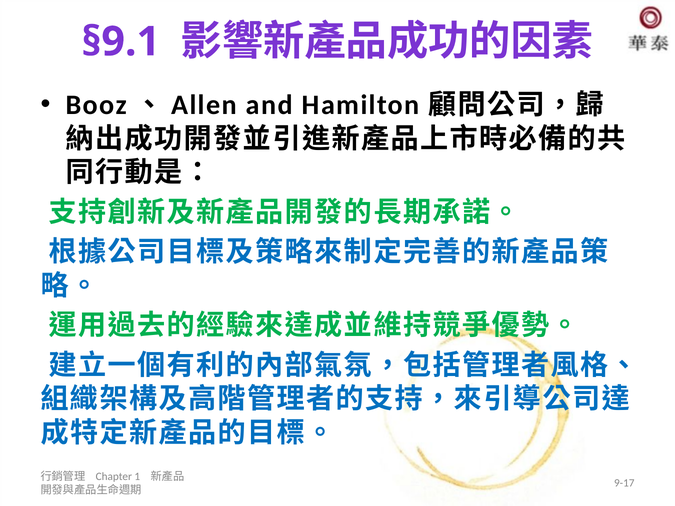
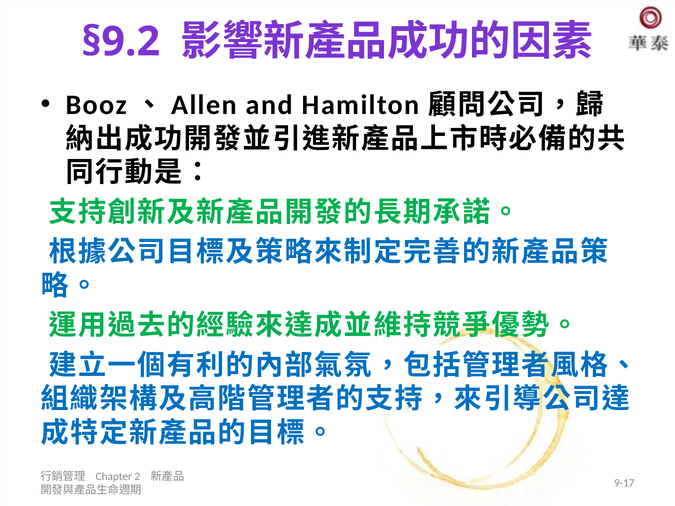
§9.1: §9.1 -> §9.2
1: 1 -> 2
